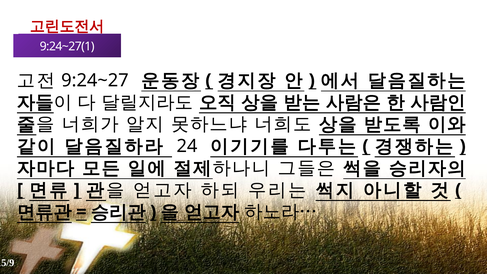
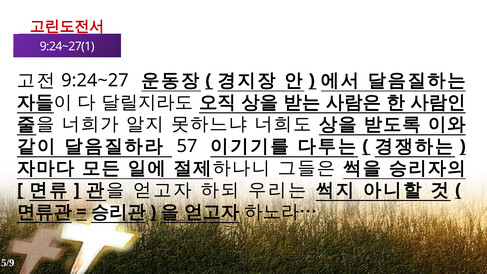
24: 24 -> 57
